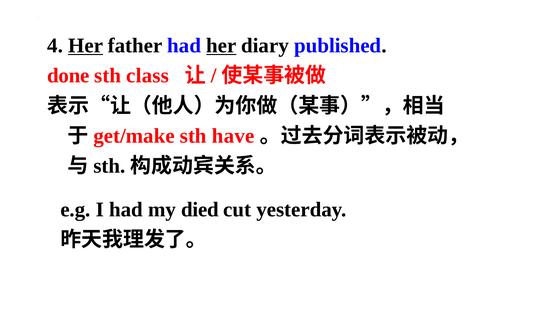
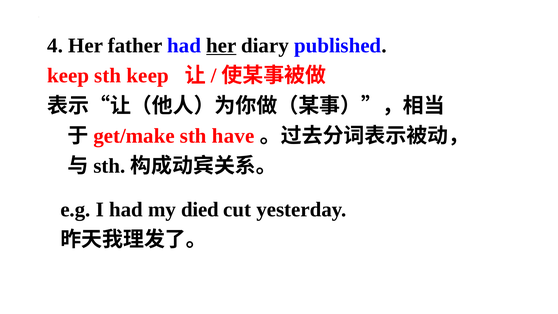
Her at (86, 45) underline: present -> none
done at (68, 76): done -> keep
sth class: class -> keep
